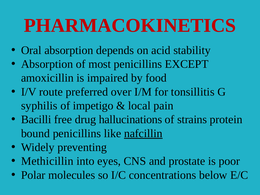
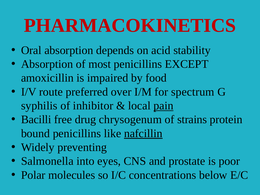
tonsillitis: tonsillitis -> spectrum
impetigo: impetigo -> inhibitor
pain underline: none -> present
hallucinations: hallucinations -> chrysogenum
Methicillin: Methicillin -> Salmonella
